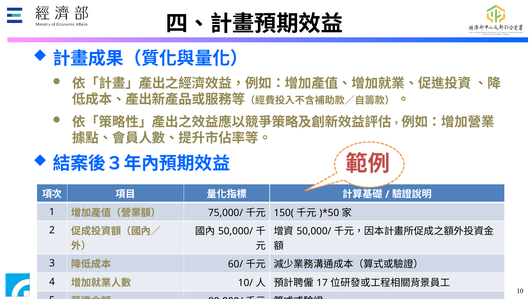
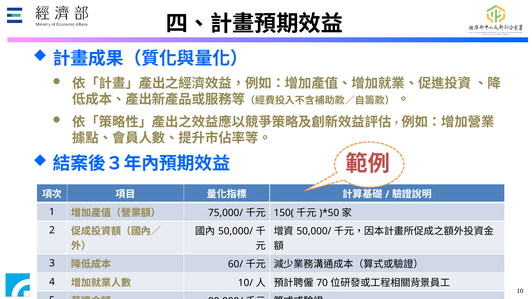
17: 17 -> 70
